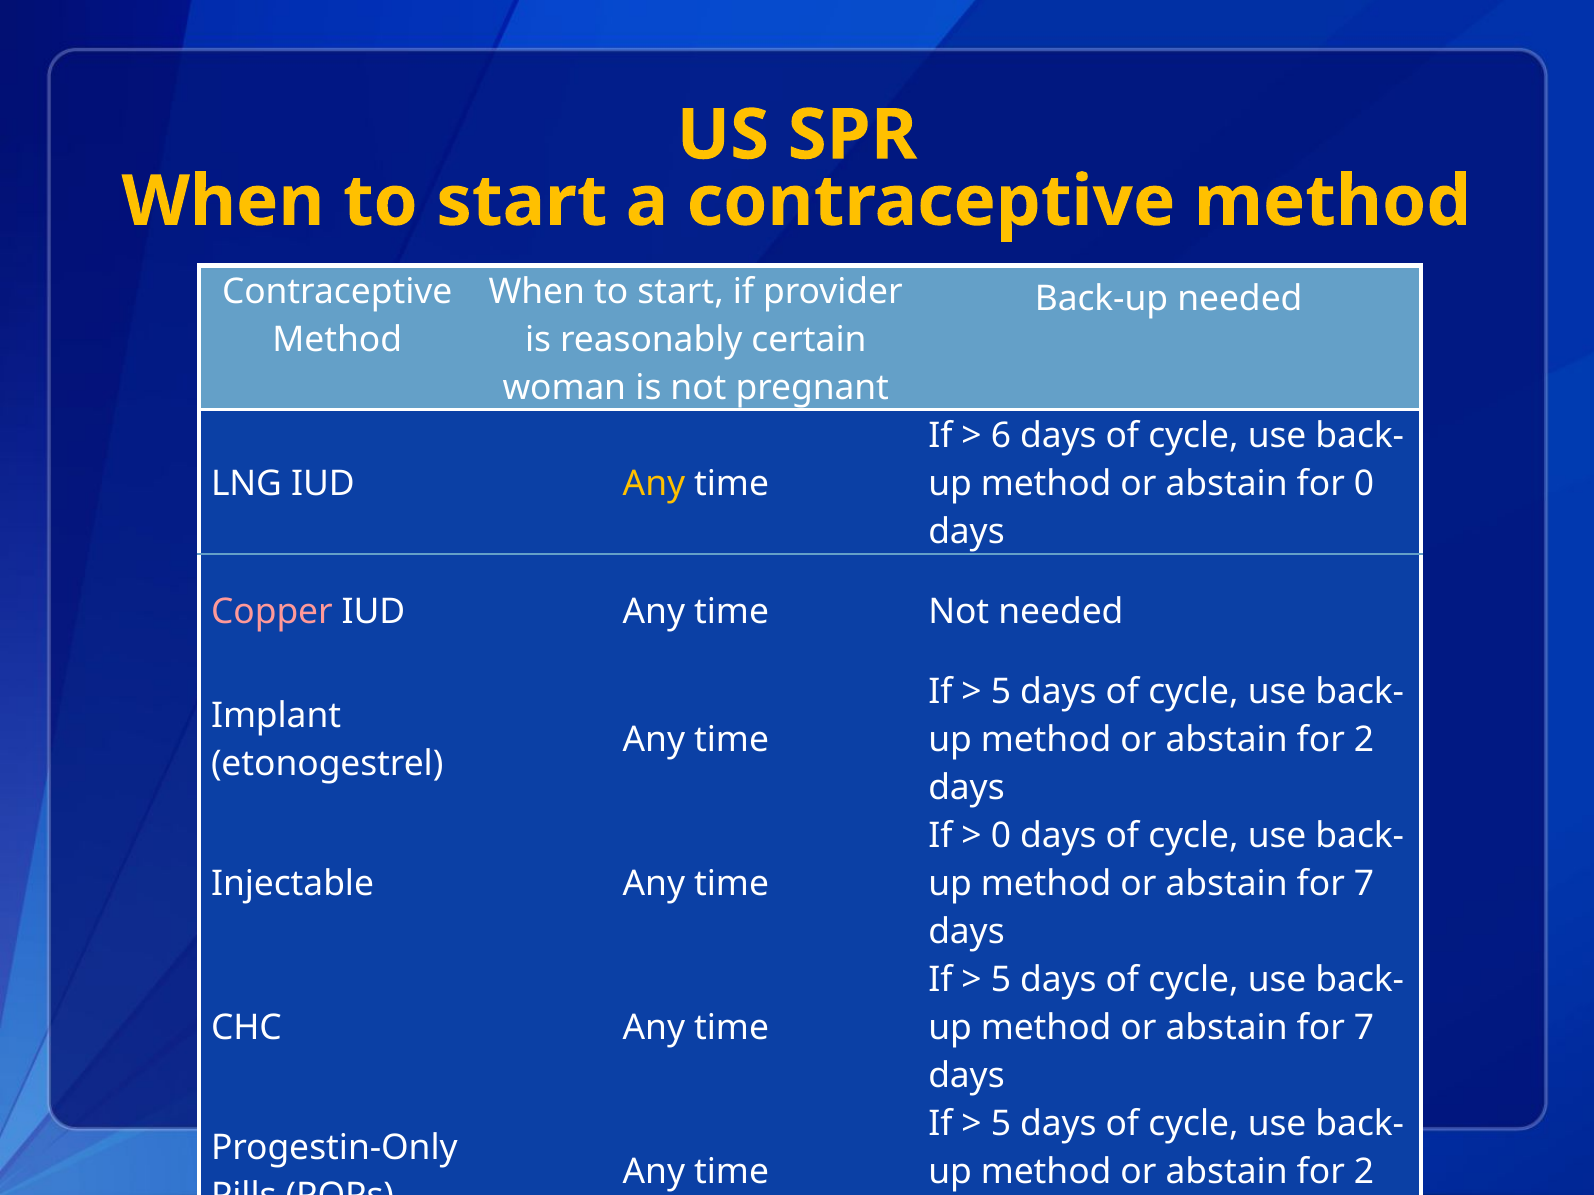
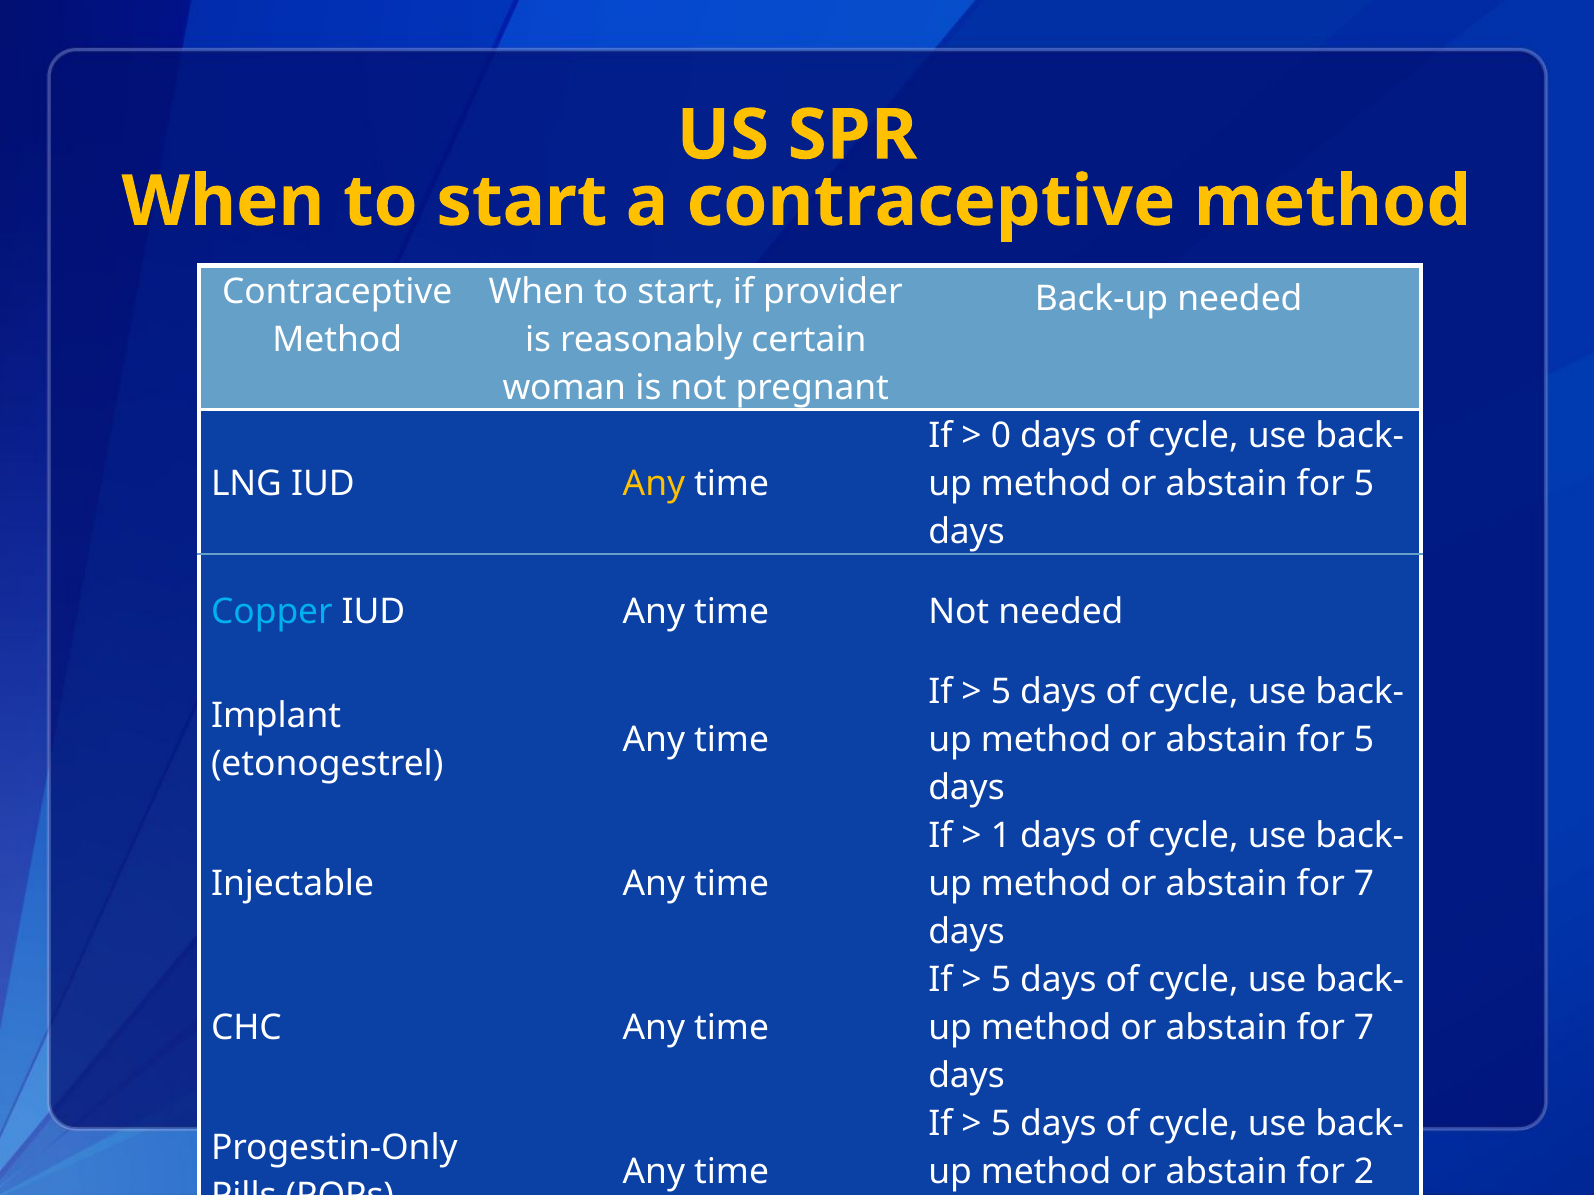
6: 6 -> 0
0 at (1364, 484): 0 -> 5
Copper colour: pink -> light blue
2 at (1364, 740): 2 -> 5
0 at (1001, 836): 0 -> 1
